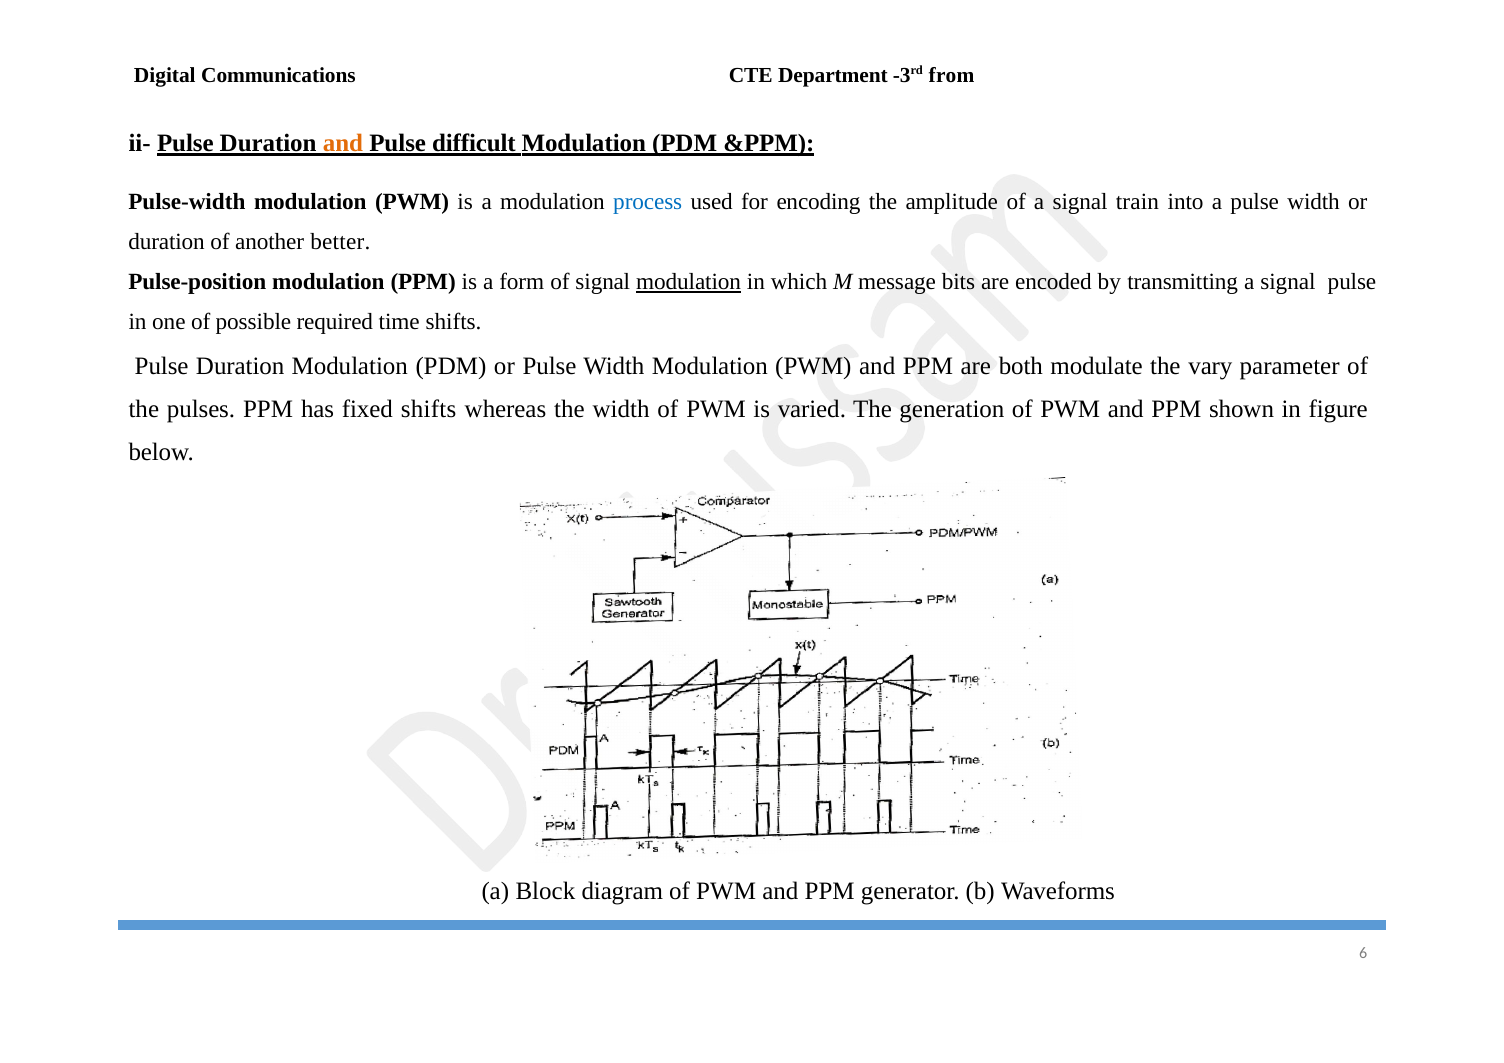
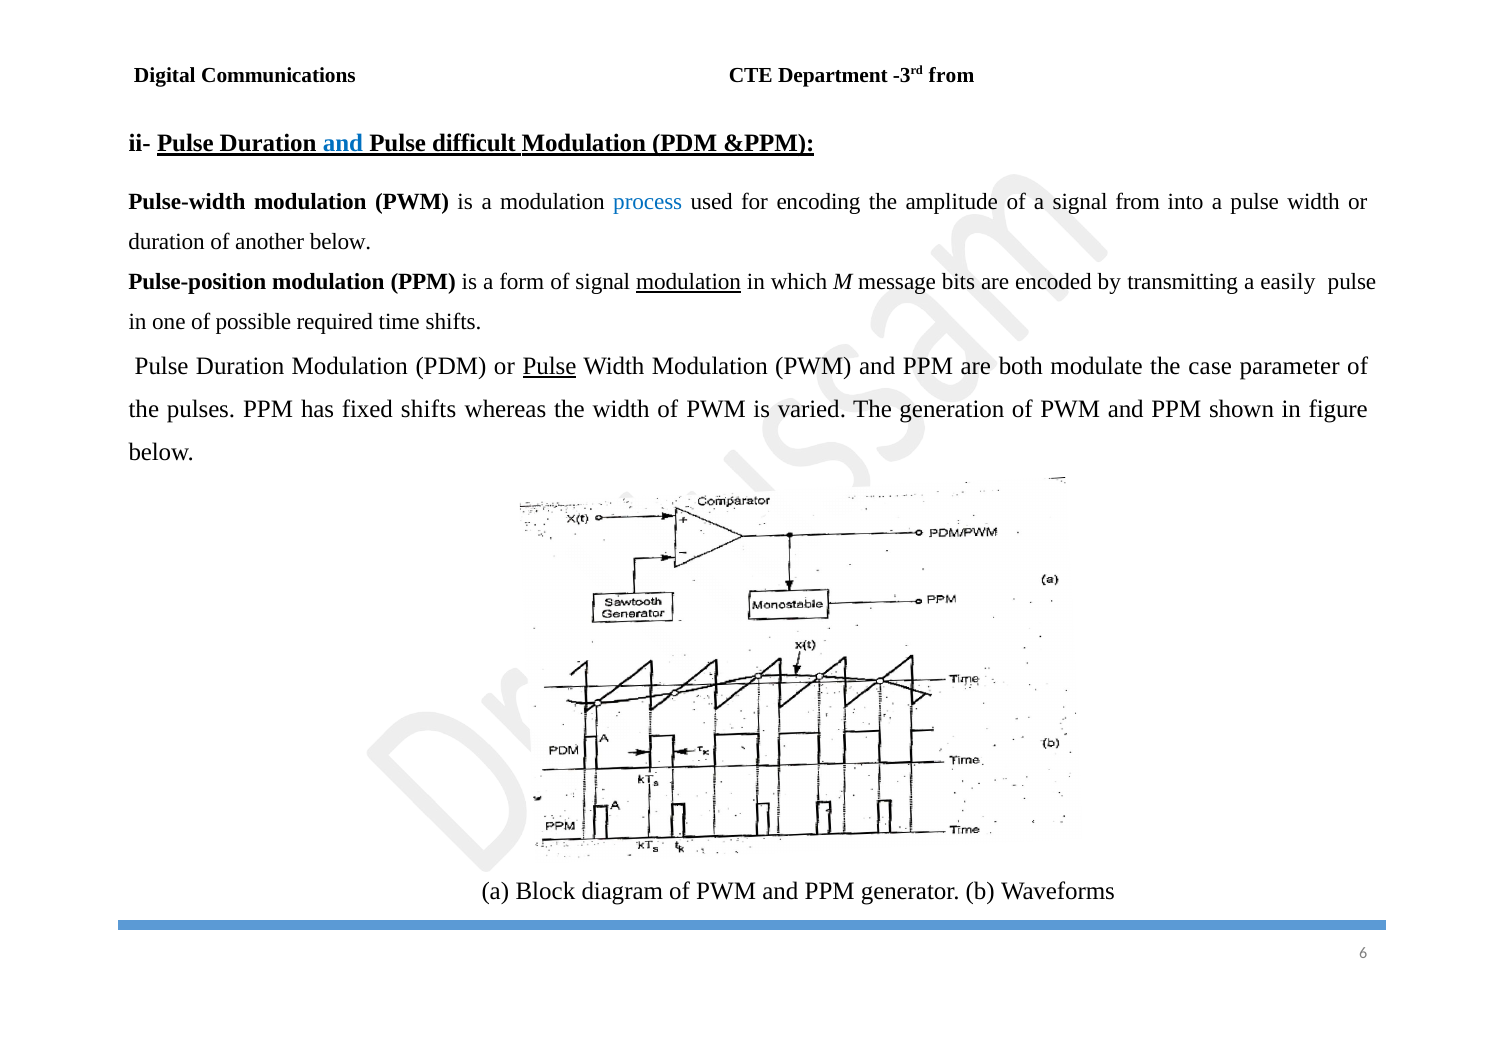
and at (343, 143) colour: orange -> blue
signal train: train -> from
another better: better -> below
transmitting a signal: signal -> easily
Pulse at (550, 367) underline: none -> present
vary: vary -> case
